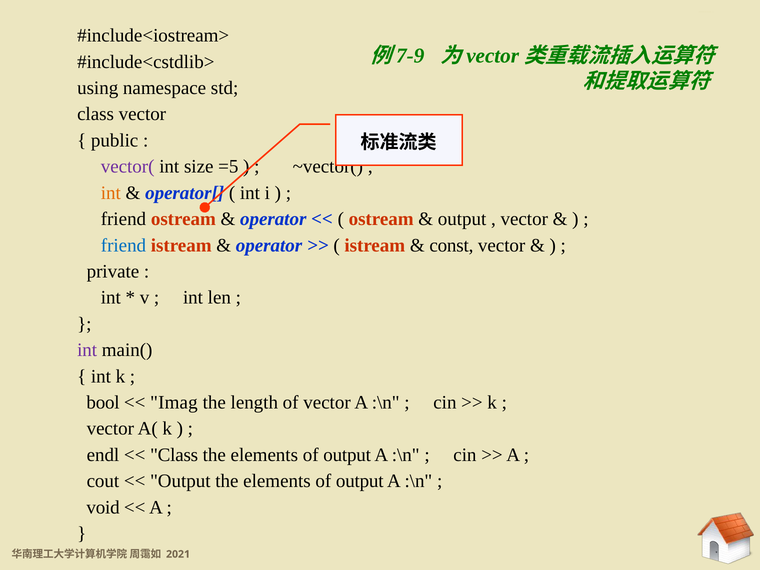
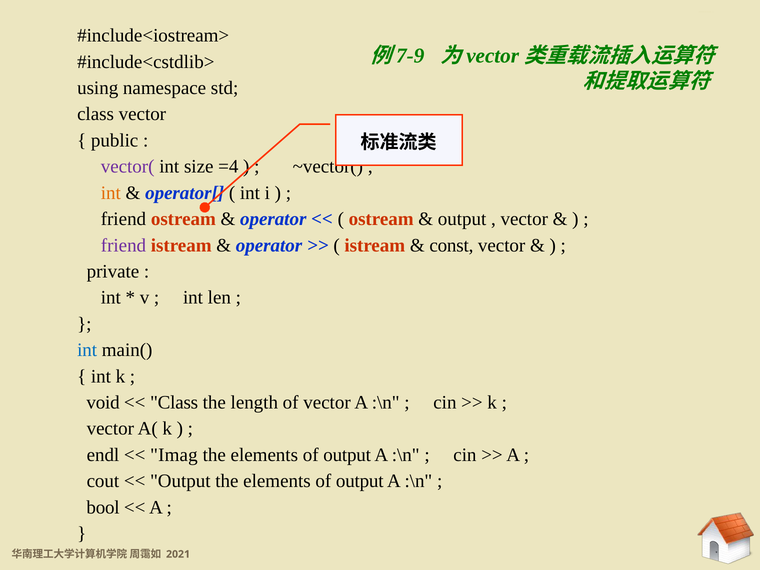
=5: =5 -> =4
friend at (123, 245) colour: blue -> purple
int at (87, 350) colour: purple -> blue
bool: bool -> void
Imag at (174, 403): Imag -> Class
Class at (174, 455): Class -> Imag
void: void -> bool
